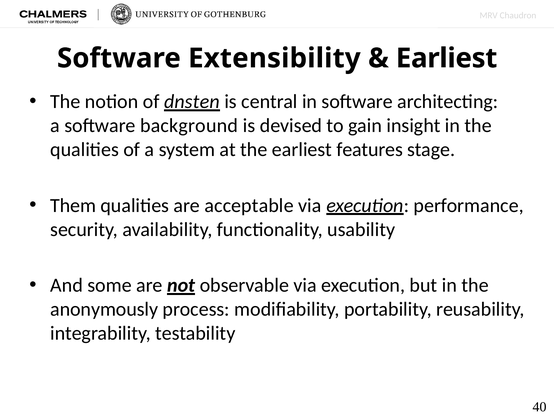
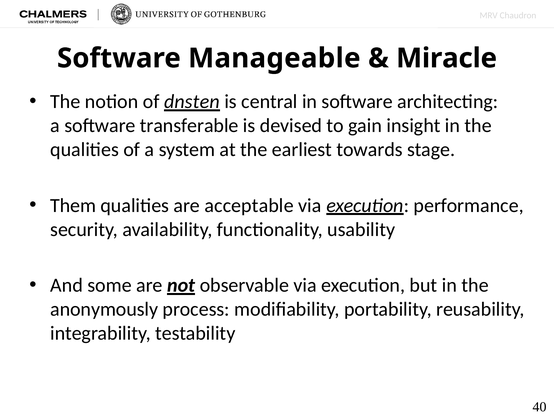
Extensibility: Extensibility -> Manageable
Earliest at (447, 58): Earliest -> Miracle
background: background -> transferable
features: features -> towards
